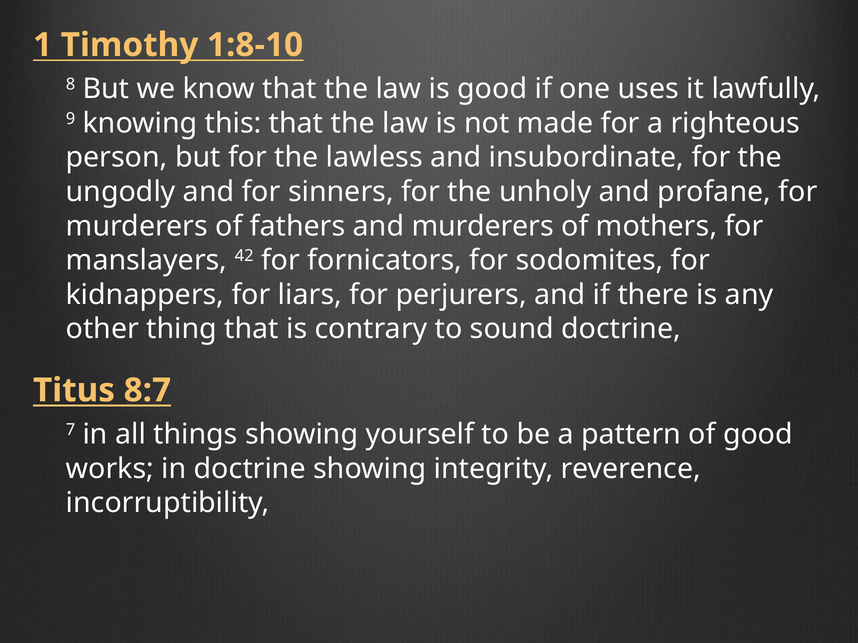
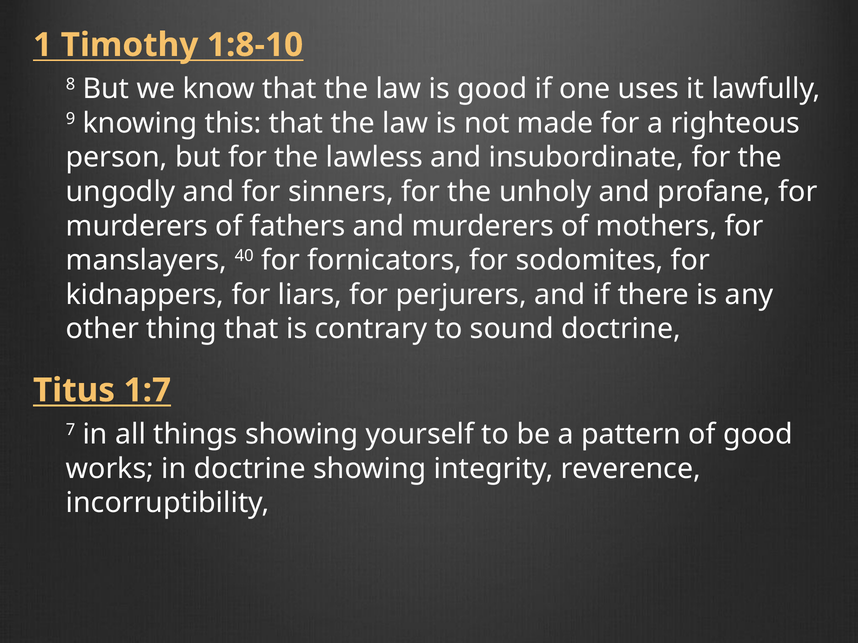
42: 42 -> 40
8:7: 8:7 -> 1:7
